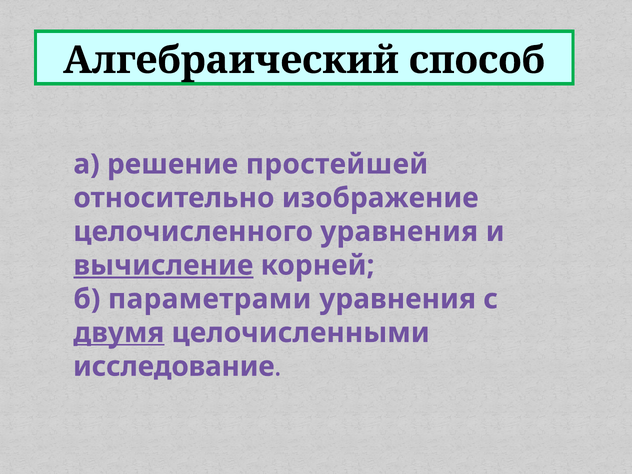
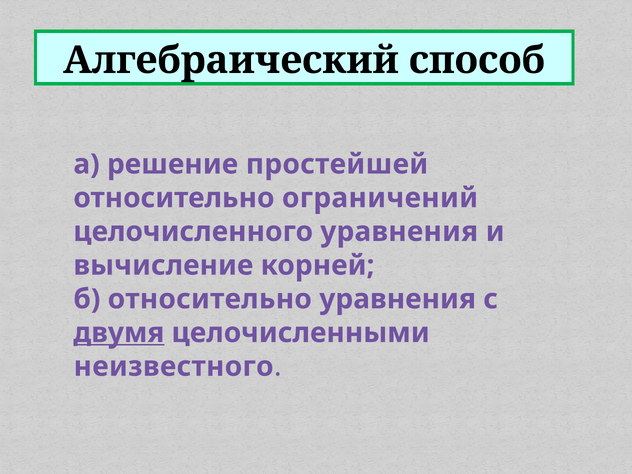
изображение: изображение -> ограничений
вычисление underline: present -> none
б параметрами: параметрами -> относительно
исследование: исследование -> неизвестного
